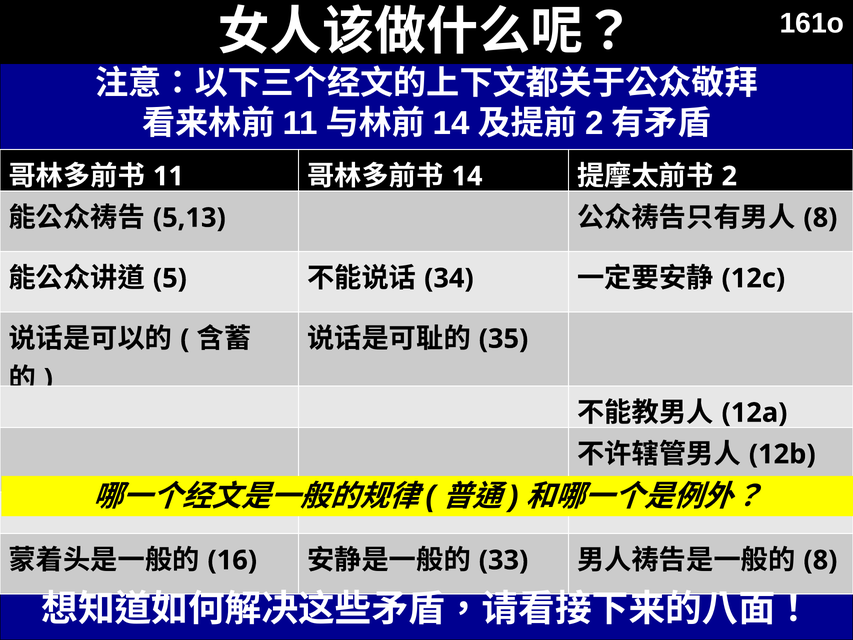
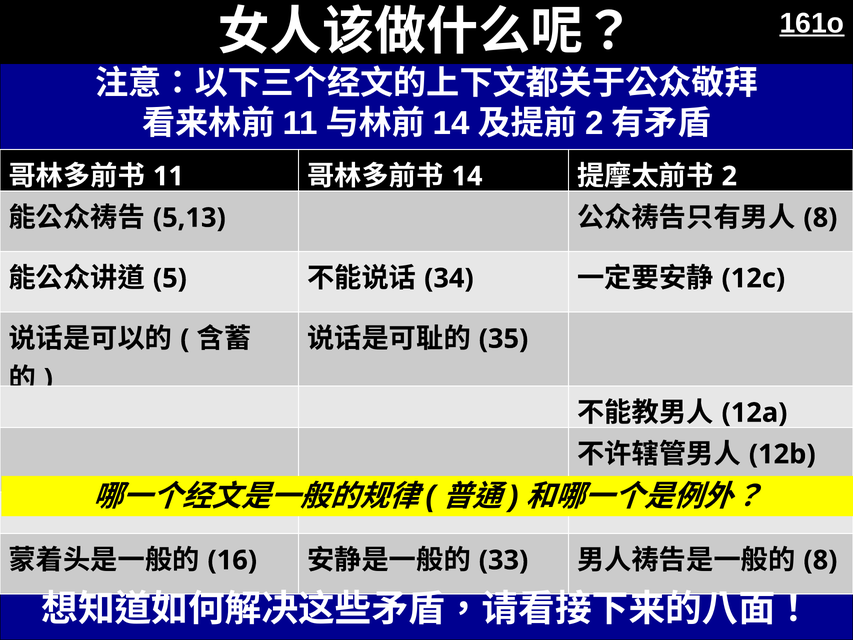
161o underline: none -> present
